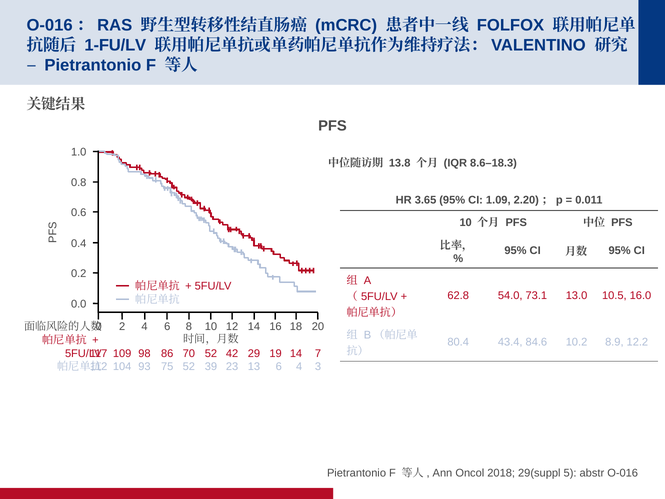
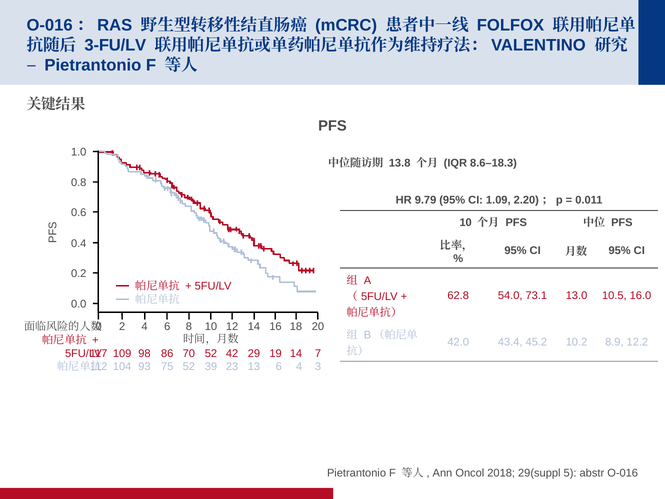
1-FU/LV: 1-FU/LV -> 3-FU/LV
3.65: 3.65 -> 9.79
80.4: 80.4 -> 42.0
84.6: 84.6 -> 45.2
